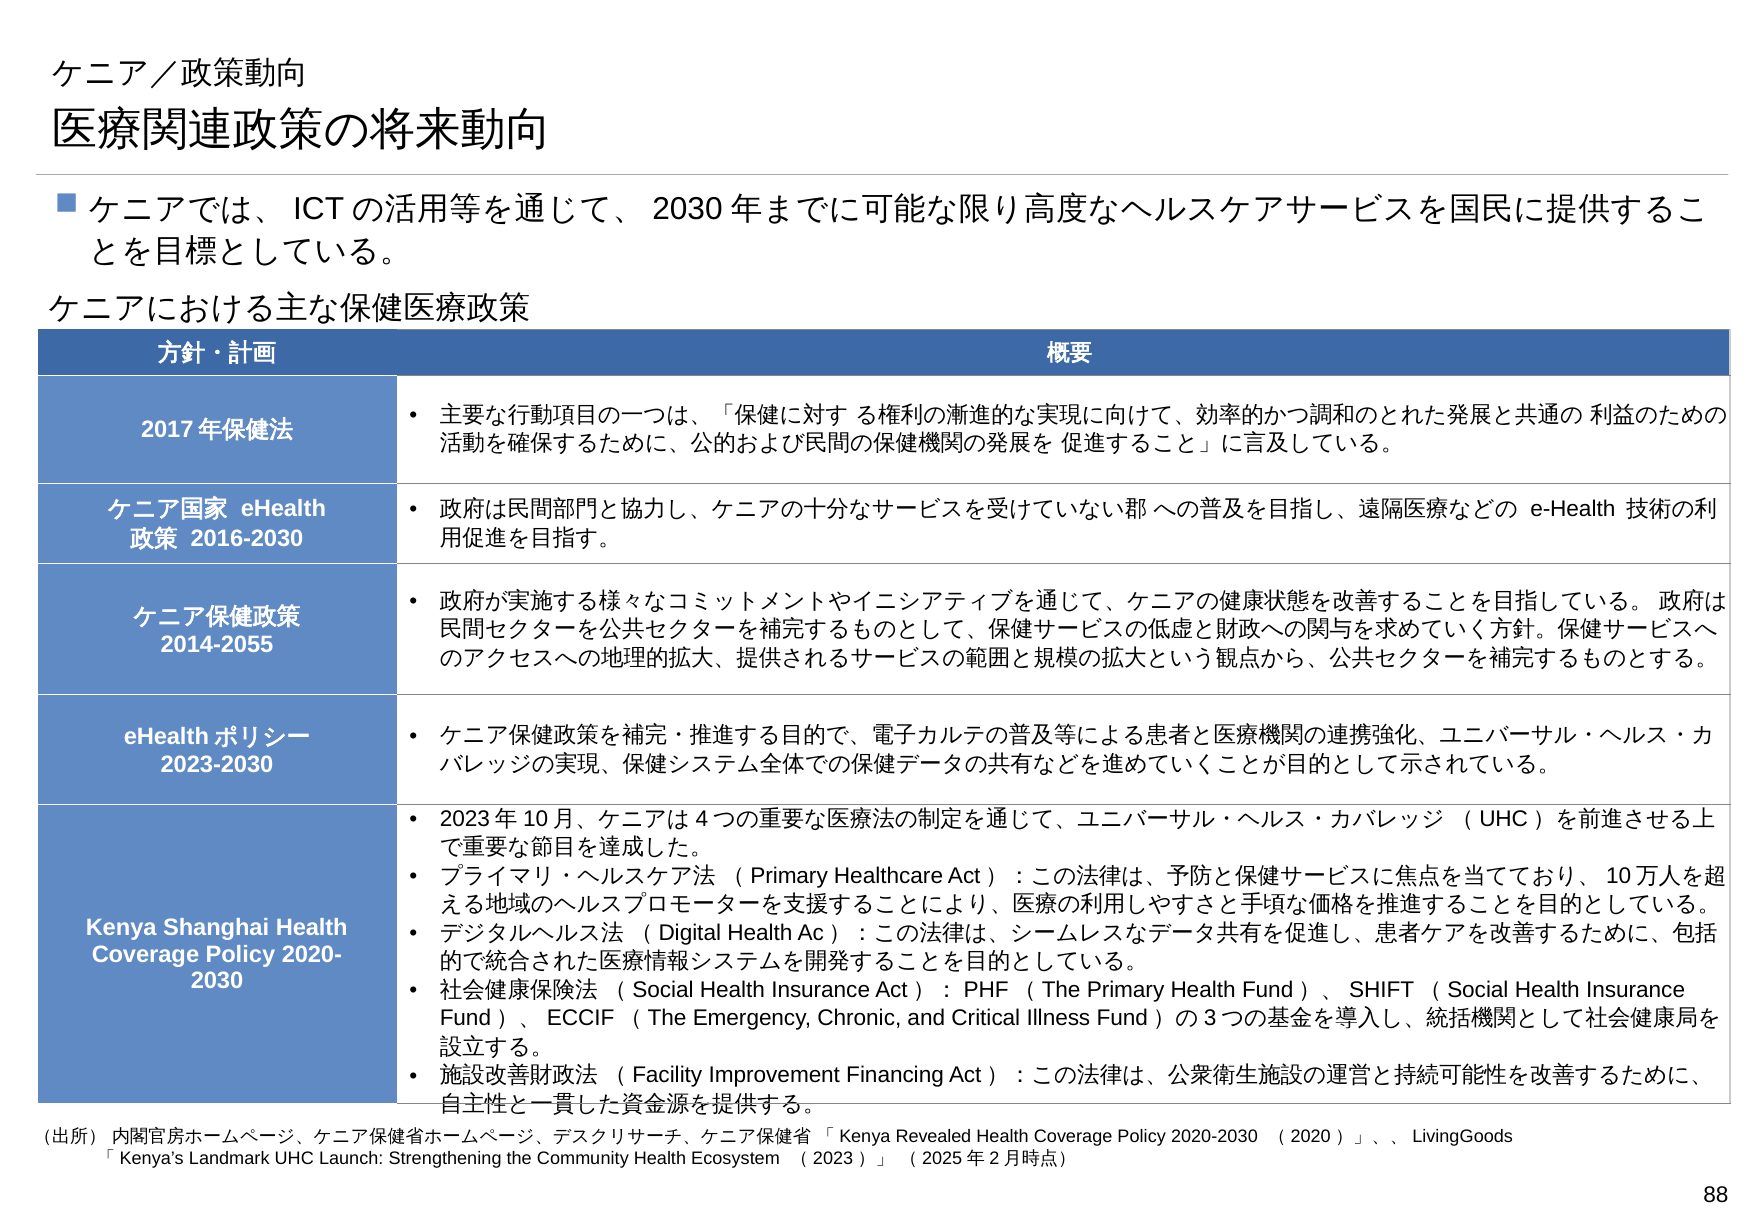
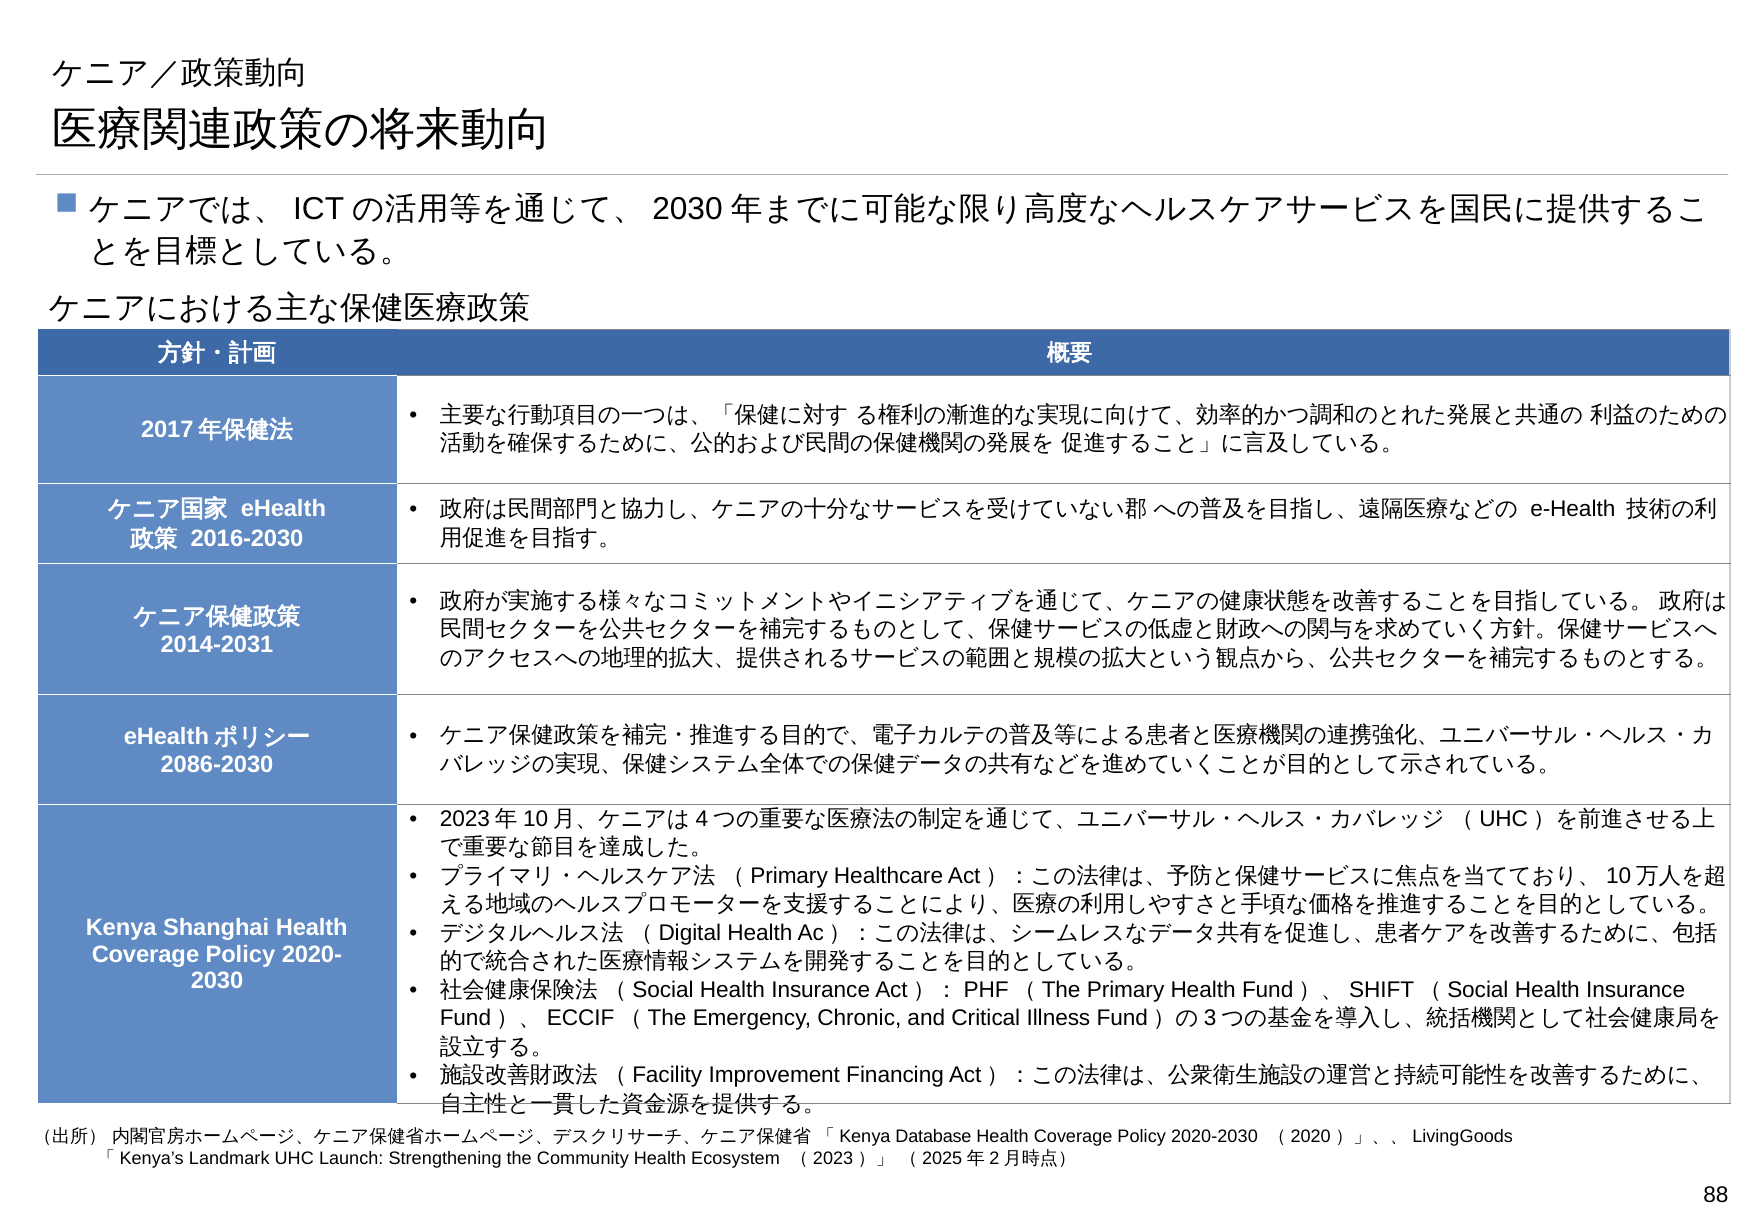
2014-2055: 2014-2055 -> 2014-2031
2023-2030: 2023-2030 -> 2086-2030
Revealed: Revealed -> Database
